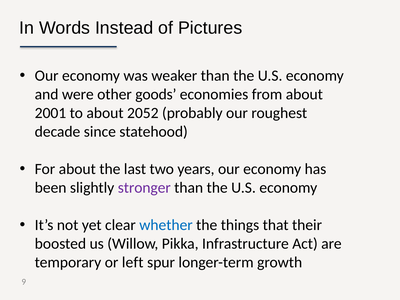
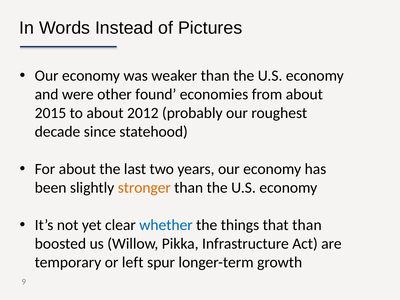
goods: goods -> found
2001: 2001 -> 2015
2052: 2052 -> 2012
stronger colour: purple -> orange
that their: their -> than
